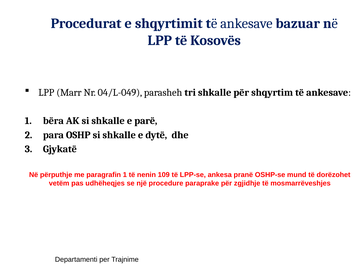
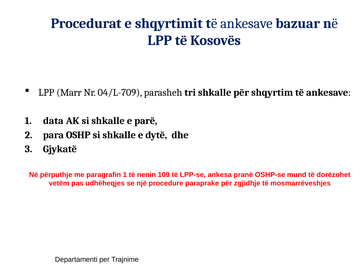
04/L-049: 04/L-049 -> 04/L-709
bëra: bëra -> data
